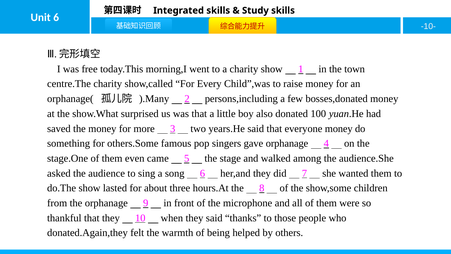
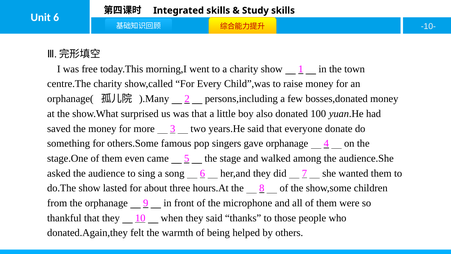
everyone money: money -> donate
